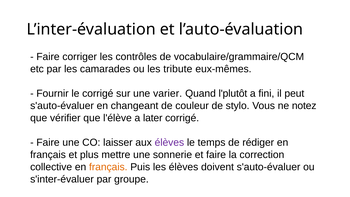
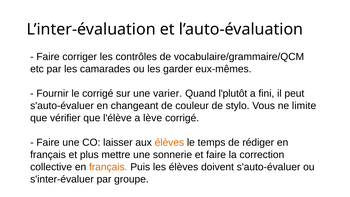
tribute: tribute -> garder
notez: notez -> limite
later: later -> lève
élèves at (169, 142) colour: purple -> orange
